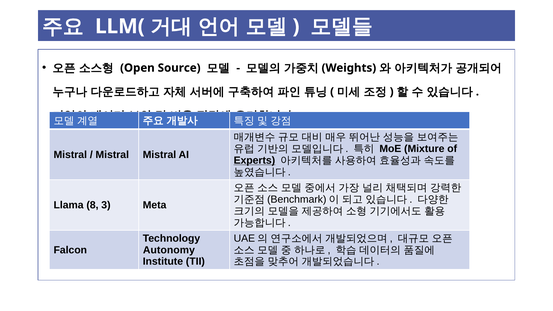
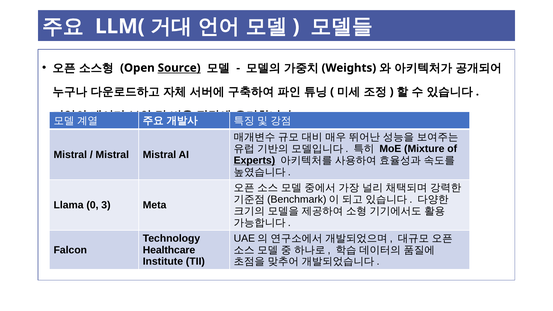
Source underline: none -> present
8: 8 -> 0
Autonomy: Autonomy -> Healthcare
